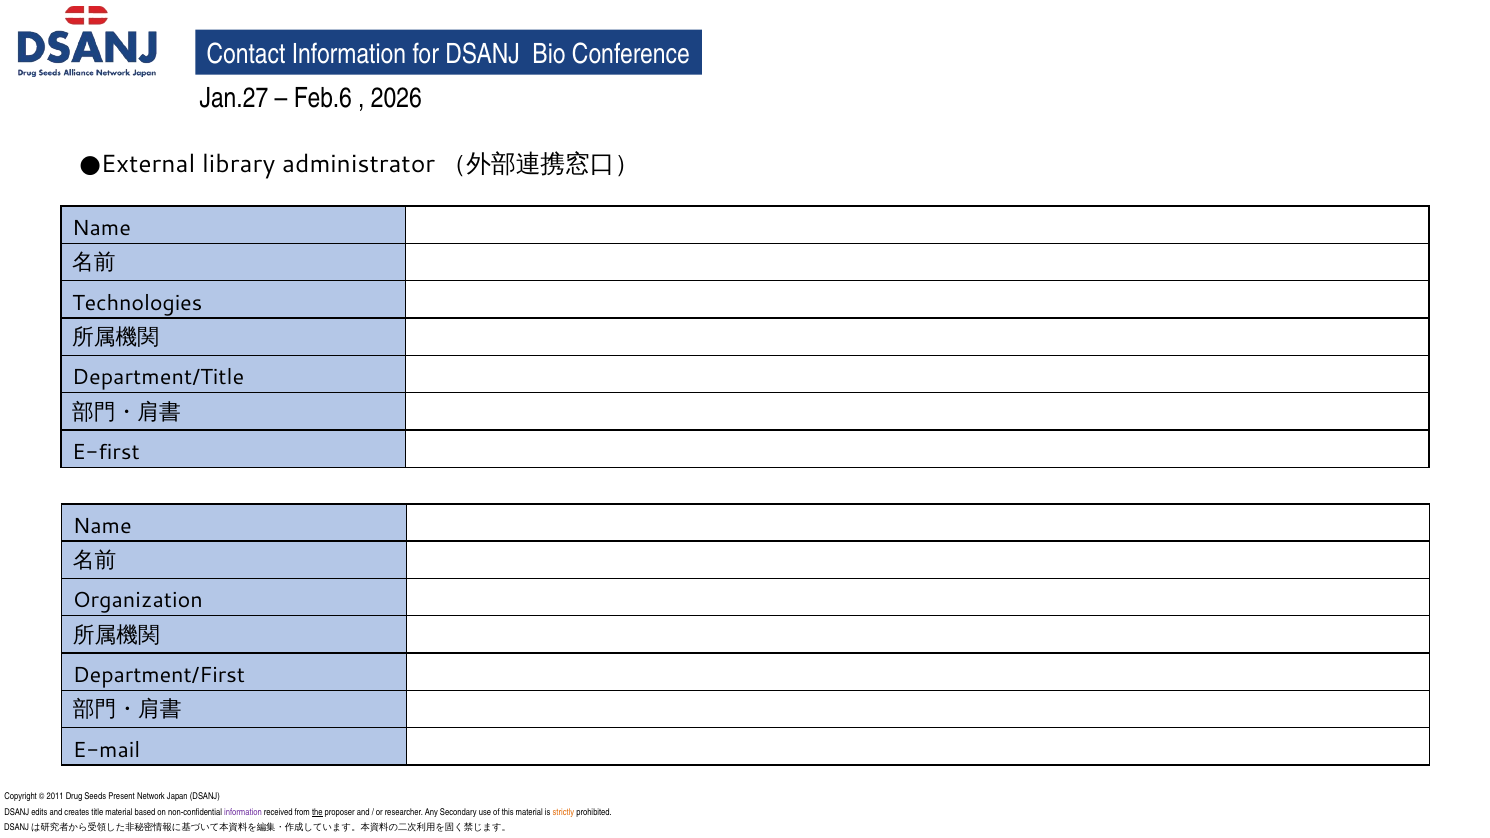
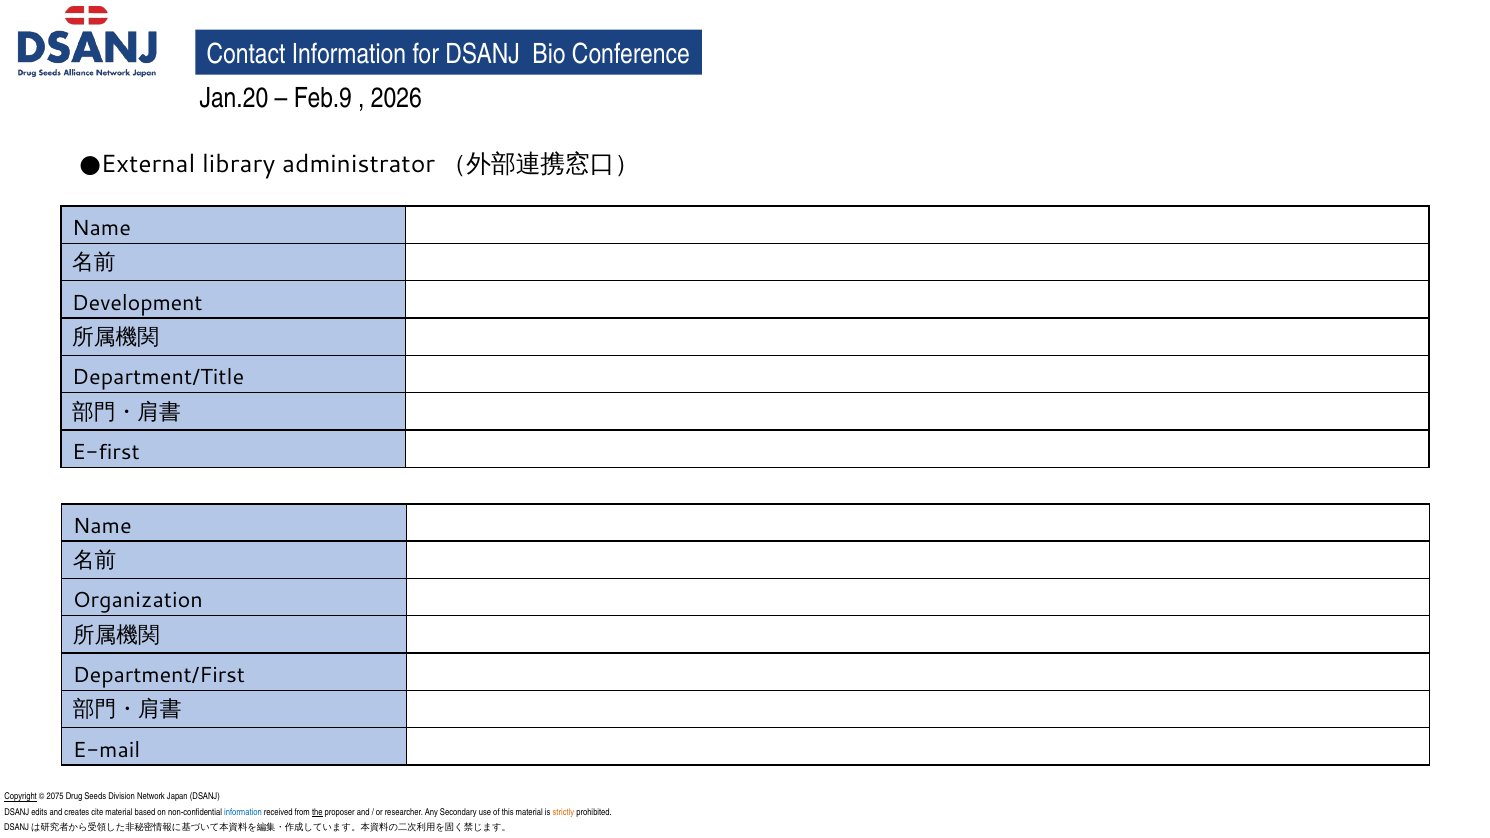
Jan.27: Jan.27 -> Jan.20
Feb.6: Feb.6 -> Feb.9
Technologies: Technologies -> Development
Copyright underline: none -> present
2011: 2011 -> 2075
Present: Present -> Division
title: title -> cite
information at (243, 812) colour: purple -> blue
